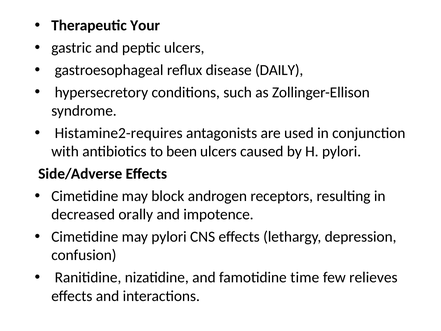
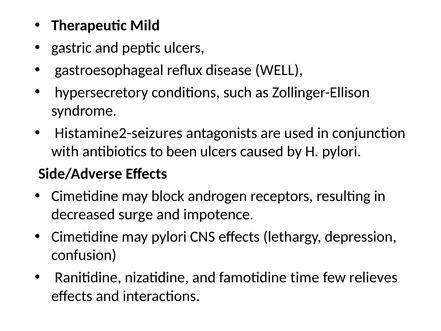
Your: Your -> Mild
DAILY: DAILY -> WELL
Histamine2-requires: Histamine2-requires -> Histamine2-seizures
orally: orally -> surge
